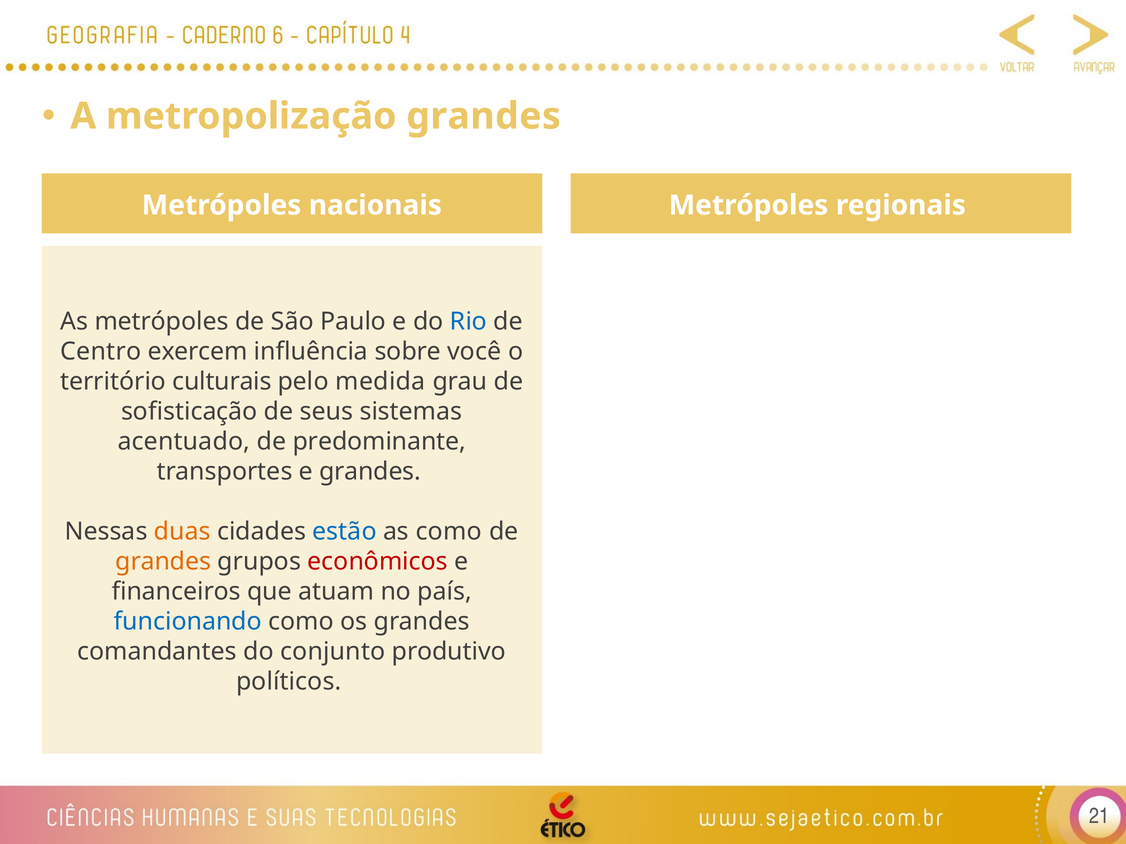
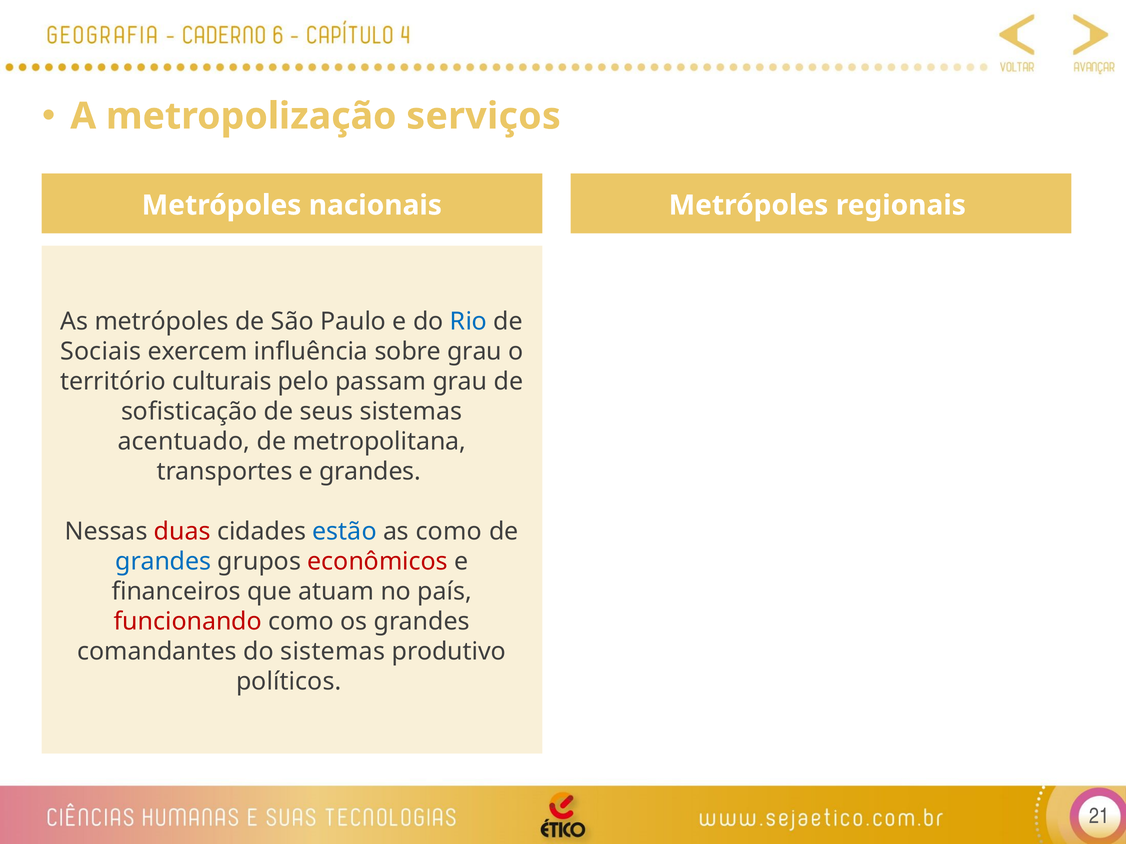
metropolização grandes: grandes -> serviços
Centro: Centro -> Sociais
sobre você: você -> grau
medida: medida -> passam
predominante: predominante -> metropolitana
duas colour: orange -> red
grandes at (163, 562) colour: orange -> blue
funcionando colour: blue -> red
do conjunto: conjunto -> sistemas
